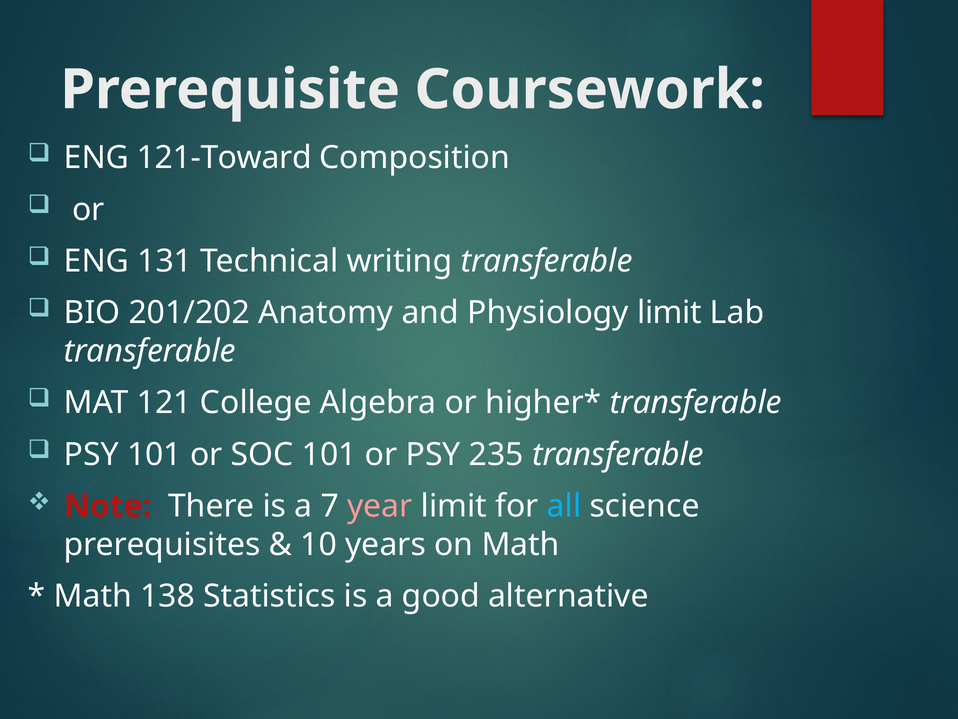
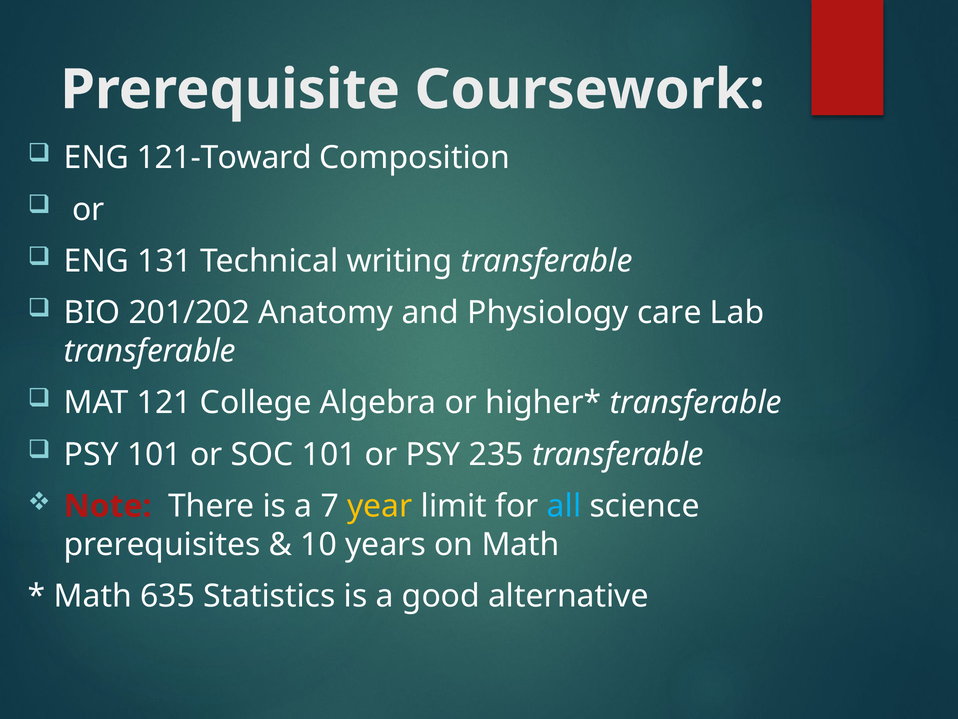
Physiology limit: limit -> care
year colour: pink -> yellow
138: 138 -> 635
